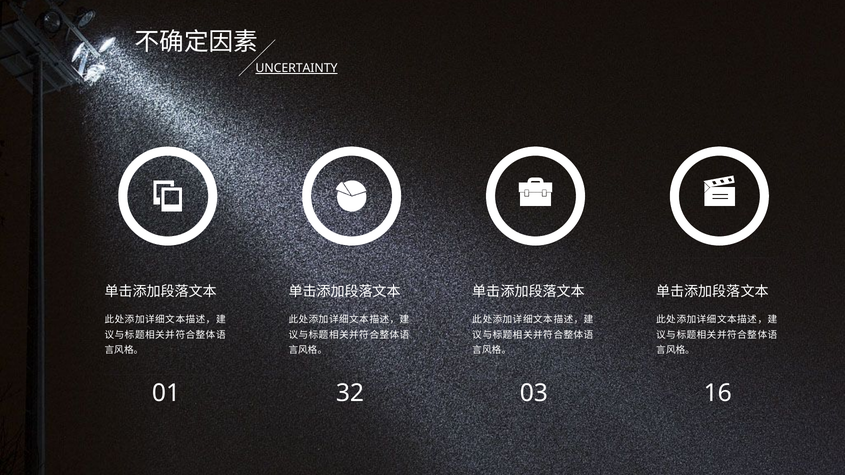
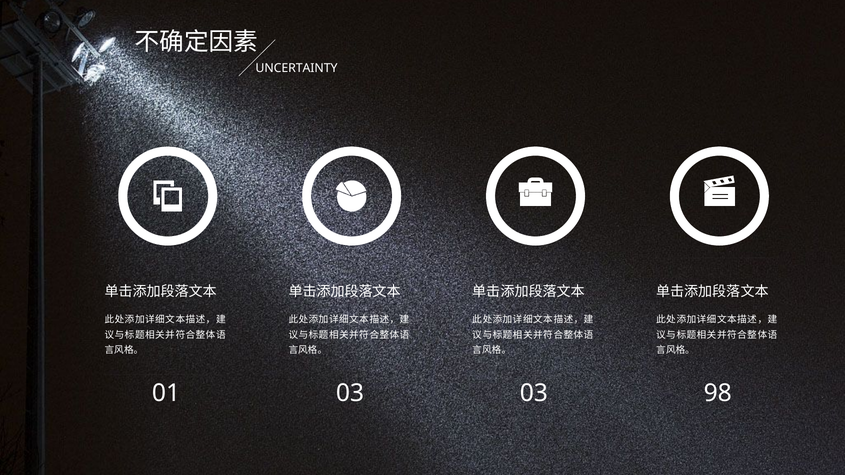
UNCERTAINTY underline: present -> none
01 32: 32 -> 03
16: 16 -> 98
